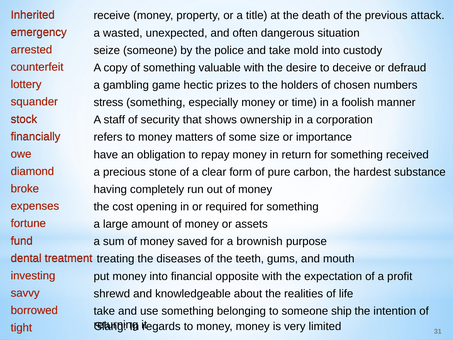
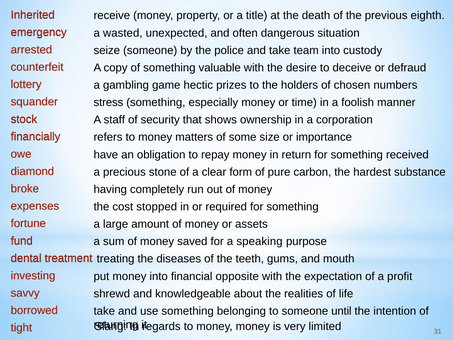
attack: attack -> eighth
mold: mold -> team
opening: opening -> stopped
brownish: brownish -> speaking
ship: ship -> until
